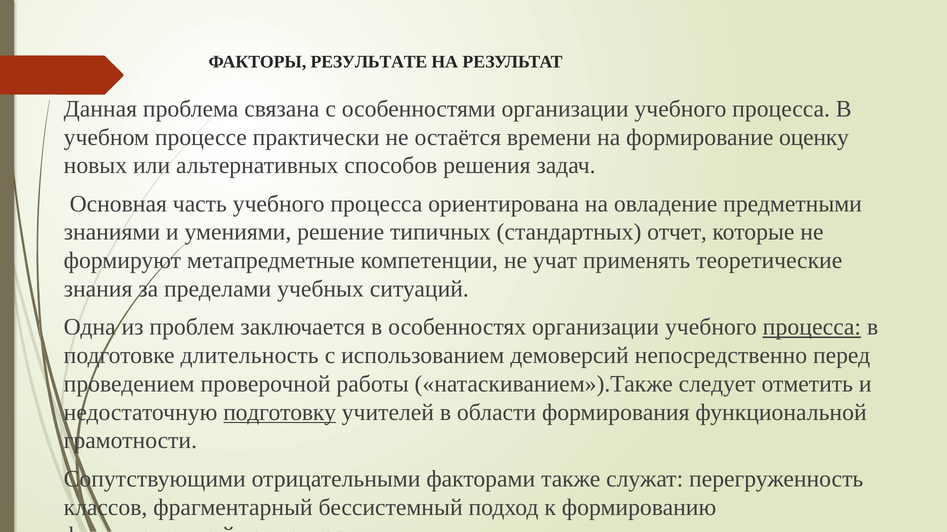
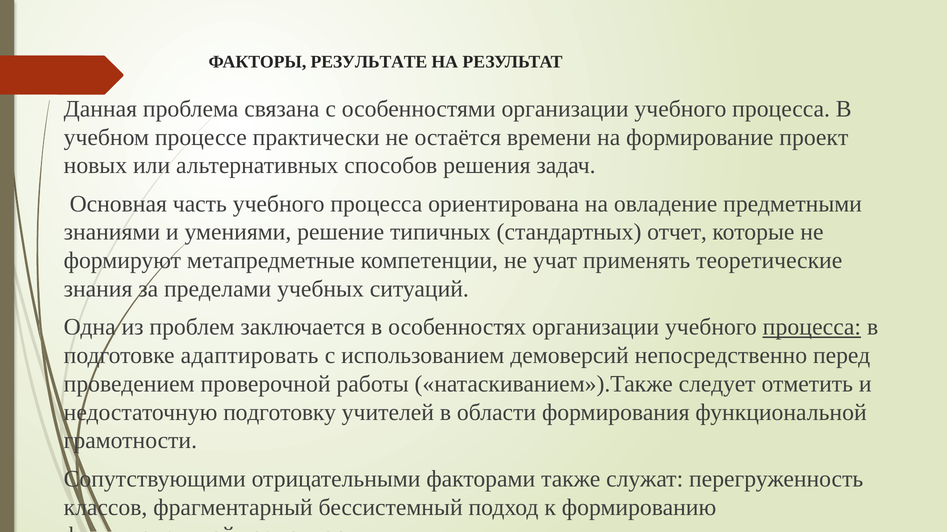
оценку: оценку -> проект
длительность: длительность -> адаптировать
подготовку underline: present -> none
